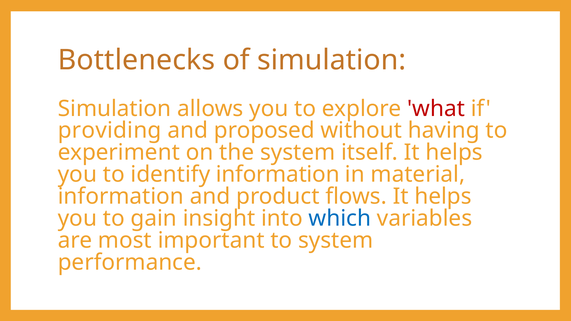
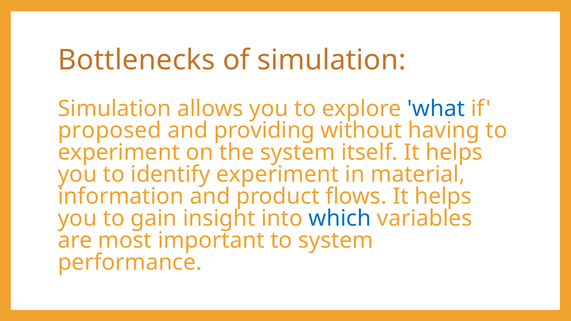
what colour: red -> blue
providing: providing -> proposed
proposed: proposed -> providing
identify information: information -> experiment
